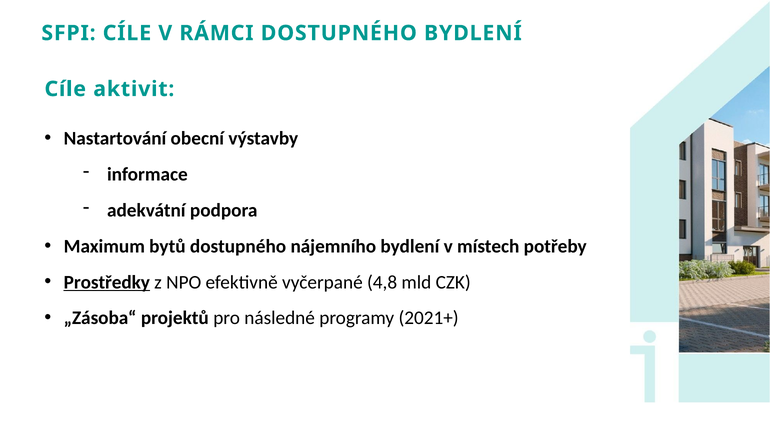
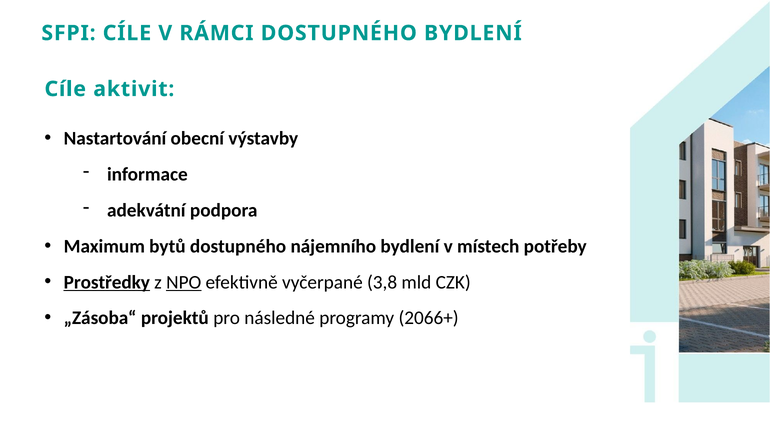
NPO underline: none -> present
4,8: 4,8 -> 3,8
2021+: 2021+ -> 2066+
